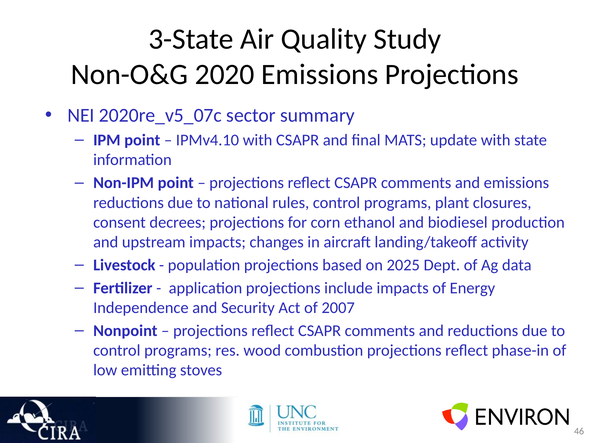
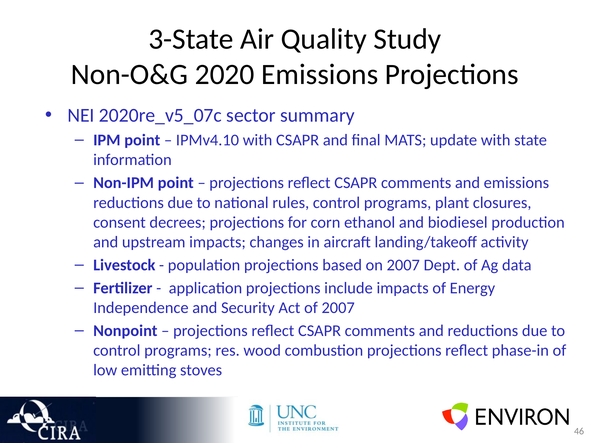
on 2025: 2025 -> 2007
